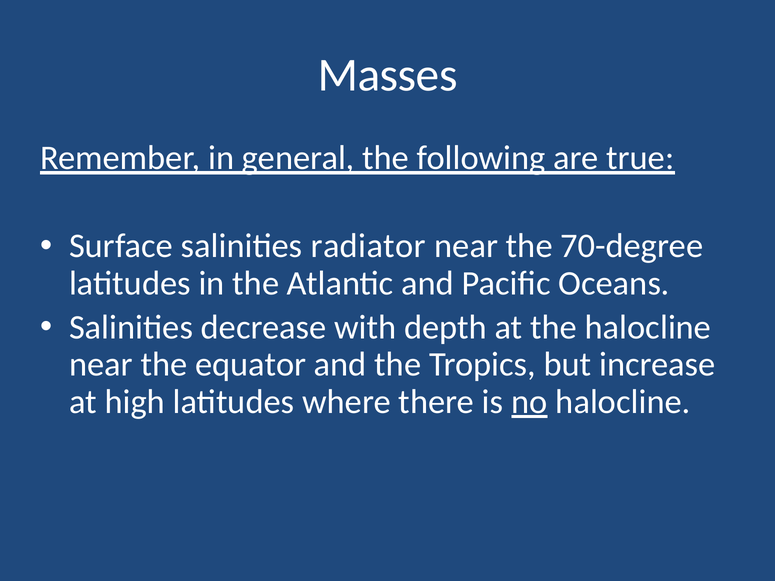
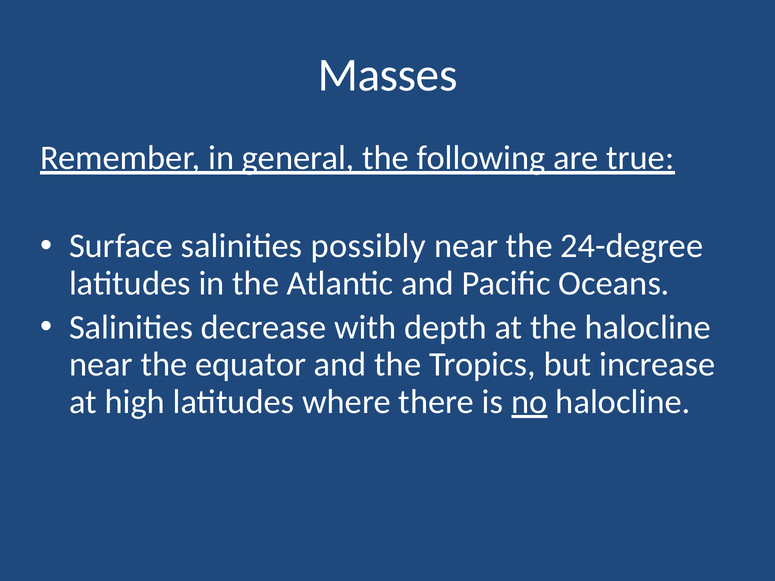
radiator: radiator -> possibly
70-degree: 70-degree -> 24-degree
